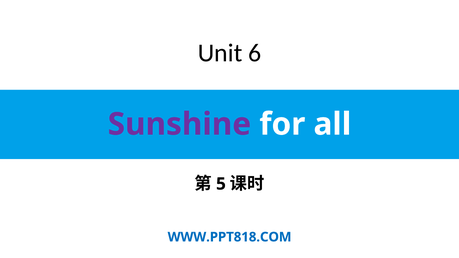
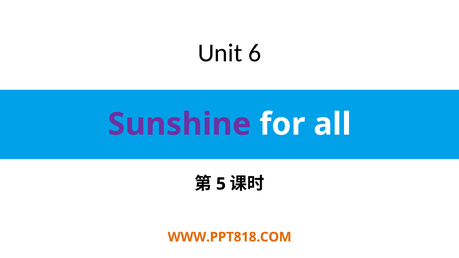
WWW.PPT818.COM colour: blue -> orange
